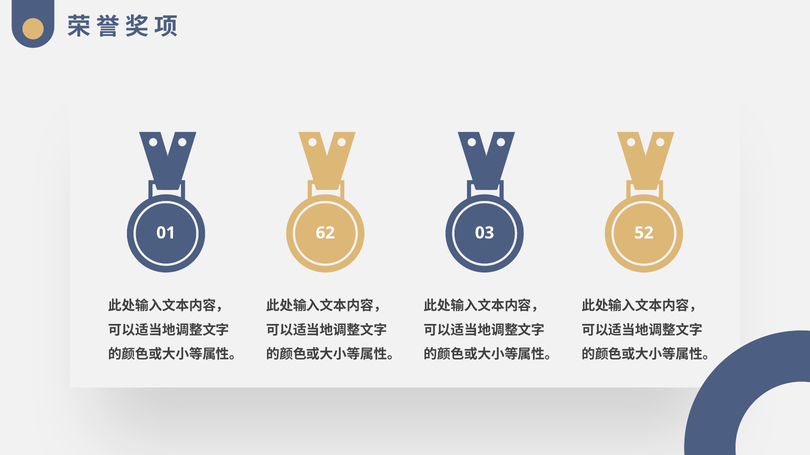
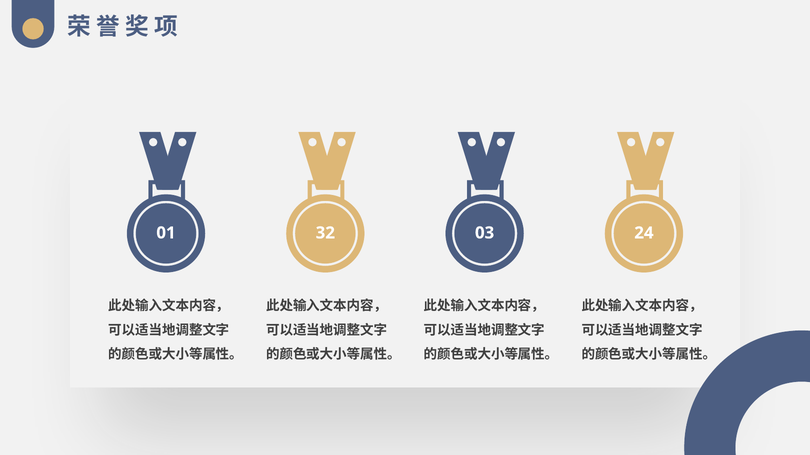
62: 62 -> 32
52: 52 -> 24
